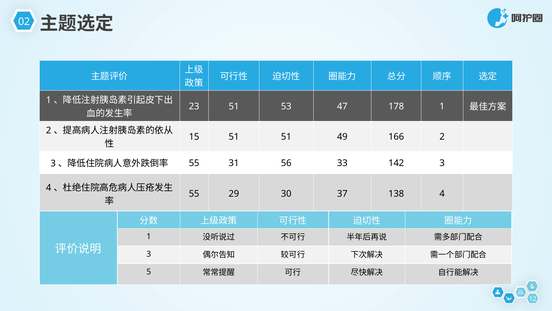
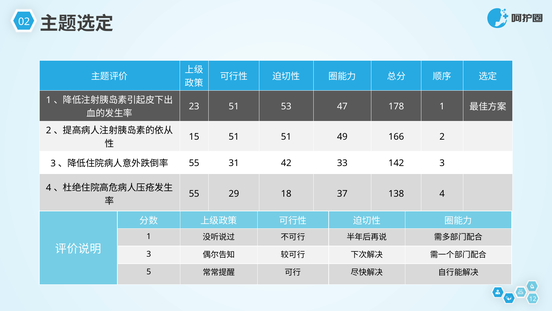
56: 56 -> 42
30: 30 -> 18
